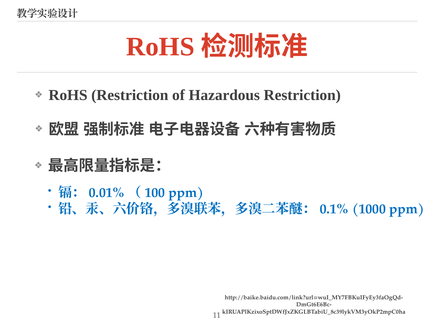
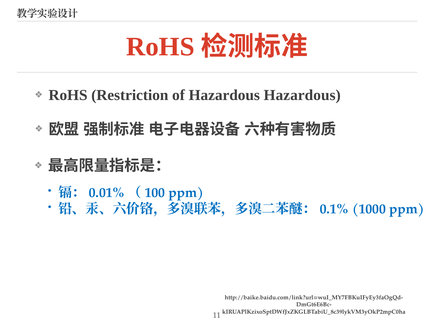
Hazardous Restriction: Restriction -> Hazardous
